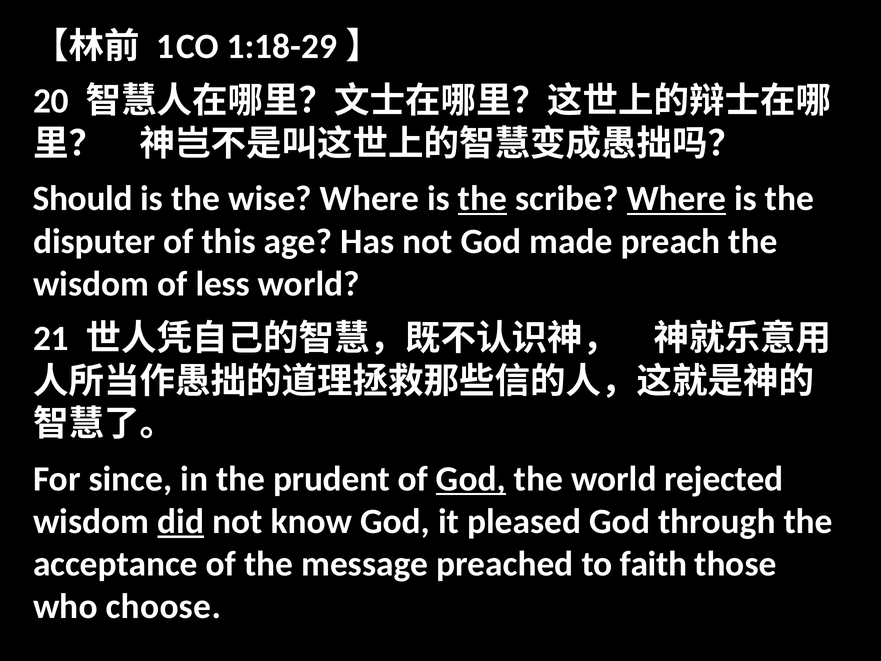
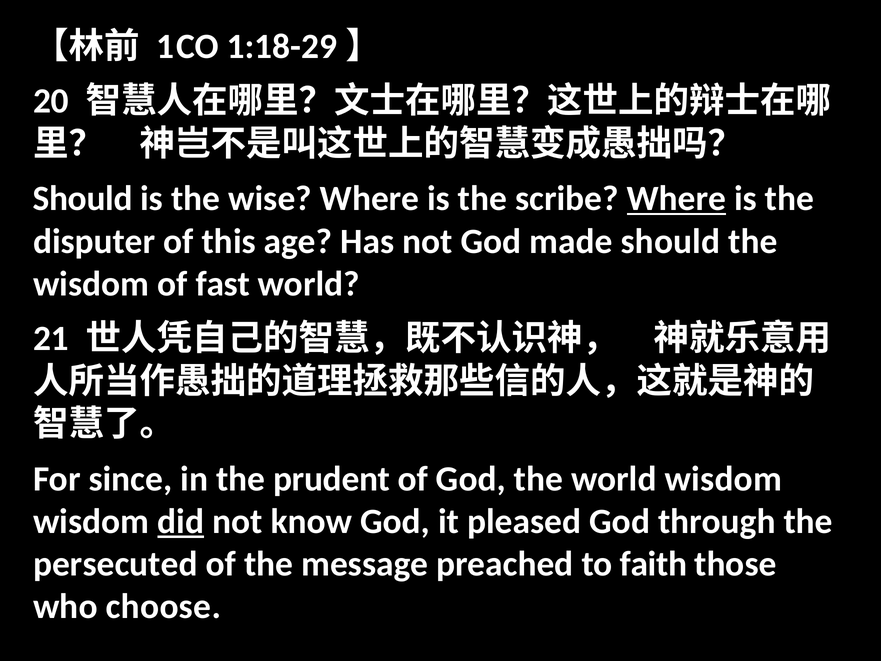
the at (483, 199) underline: present -> none
made preach: preach -> should
less: less -> fast
God at (471, 479) underline: present -> none
world rejected: rejected -> wisdom
acceptance: acceptance -> persecuted
